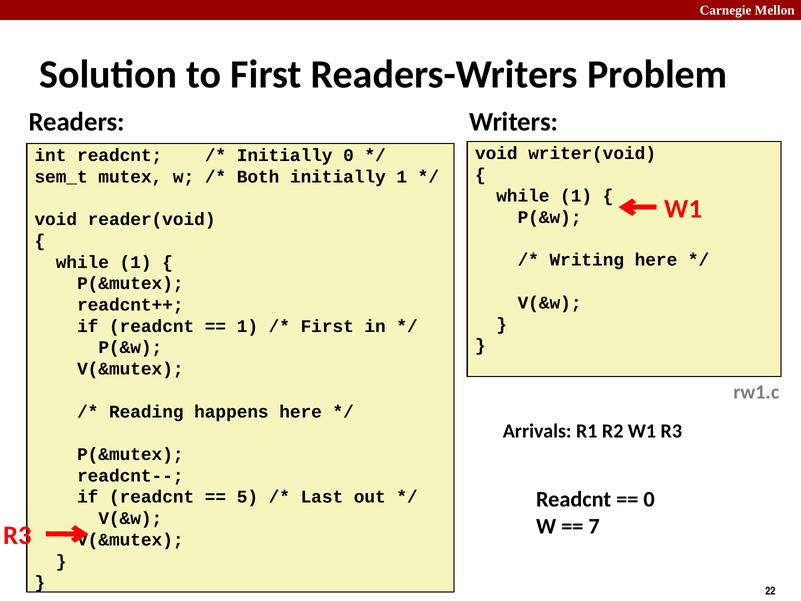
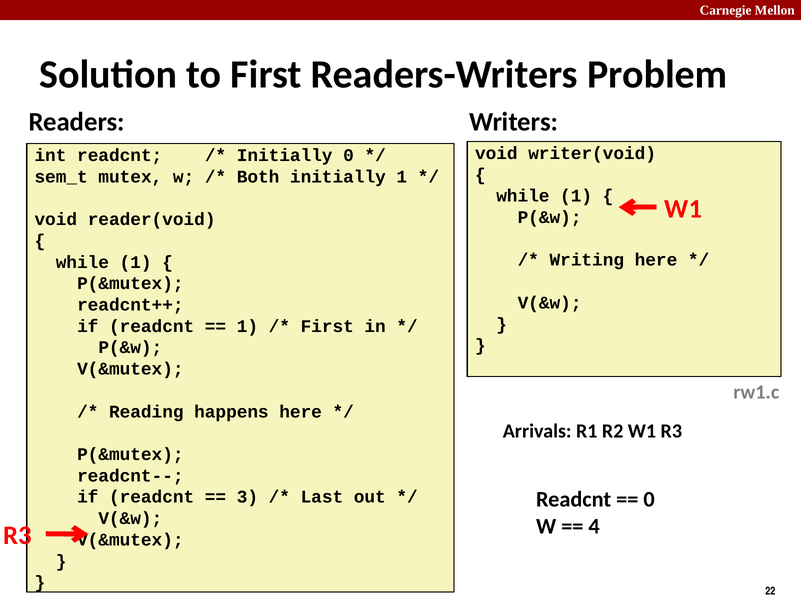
5: 5 -> 3
7: 7 -> 4
